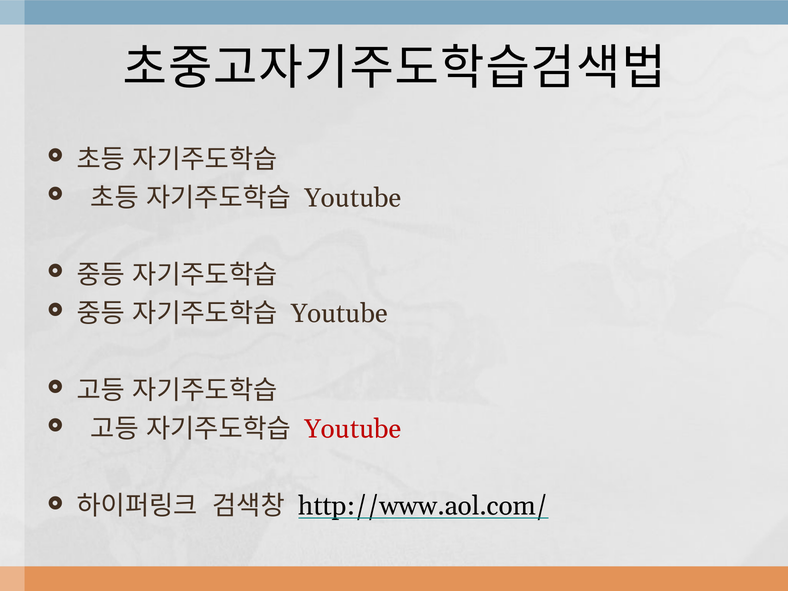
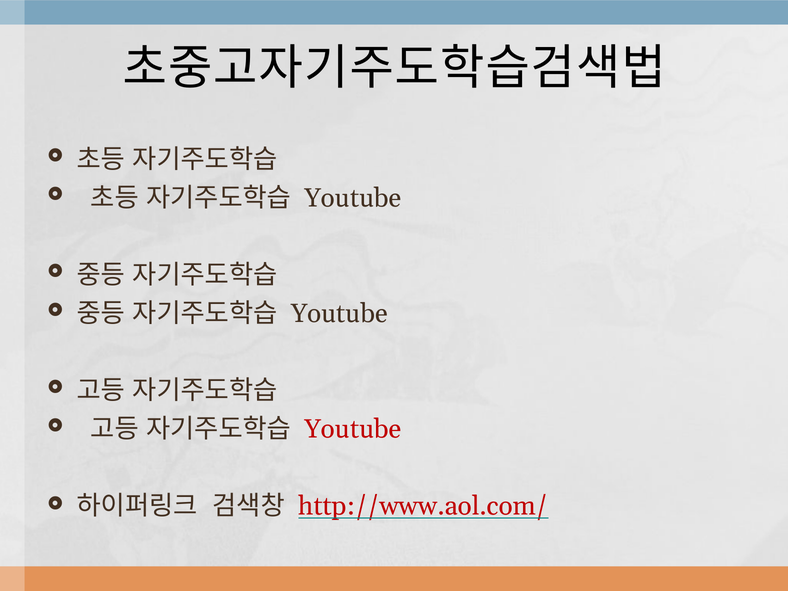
http://www.aol.com/ colour: black -> red
